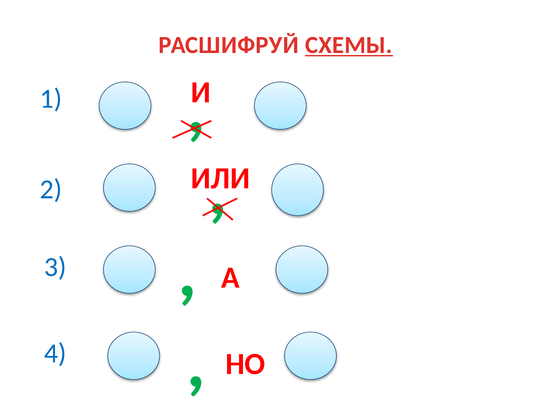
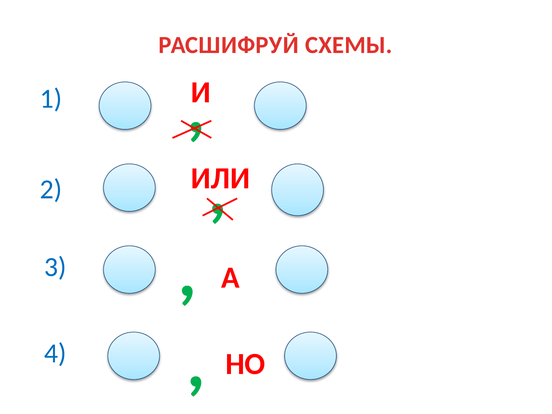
СХЕМЫ underline: present -> none
